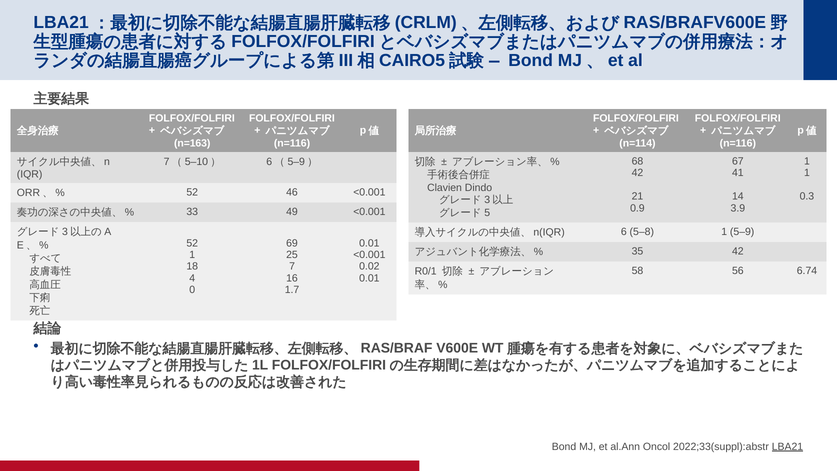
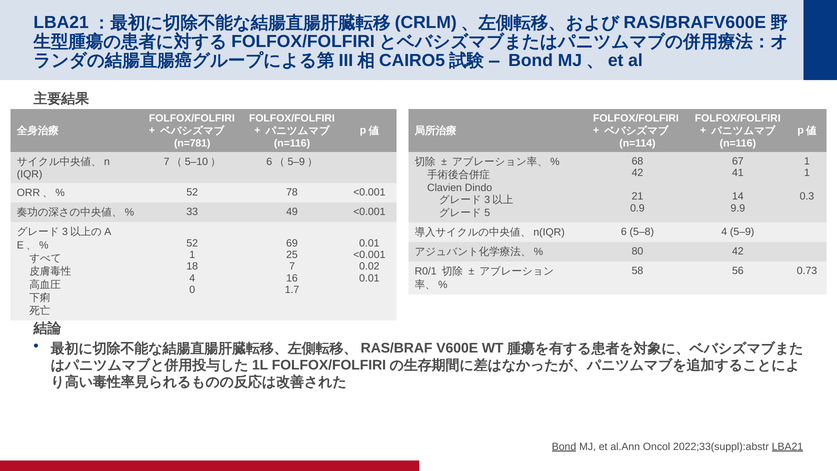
n=163: n=163 -> n=781
46: 46 -> 78
3.9: 3.9 -> 9.9
5–8 1: 1 -> 4
35: 35 -> 80
6.74: 6.74 -> 0.73
Bond at (564, 446) underline: none -> present
